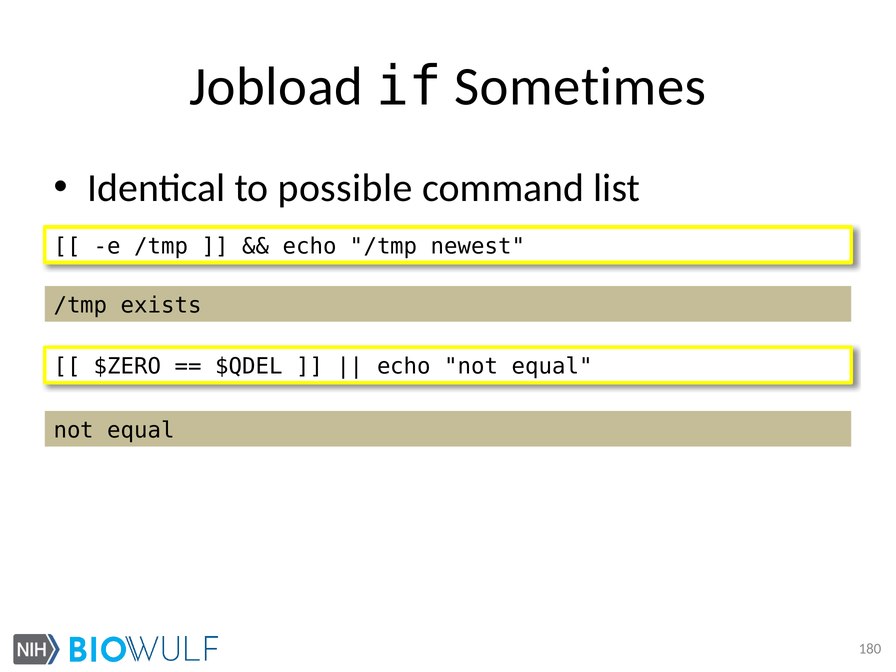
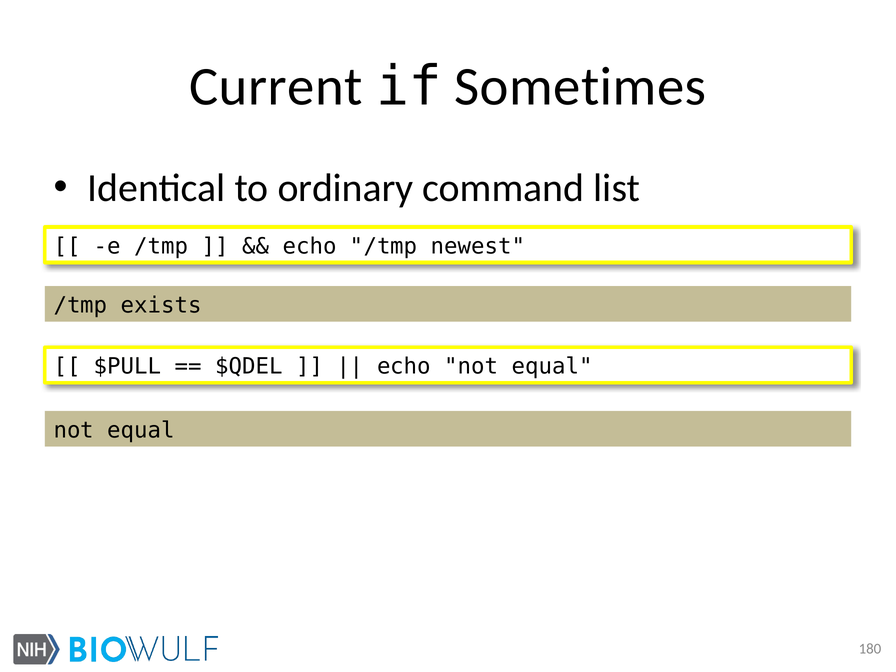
Jobload: Jobload -> Current
possible: possible -> ordinary
$ZERO: $ZERO -> $PULL
